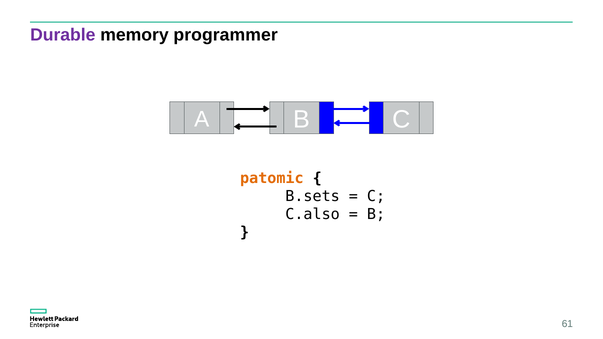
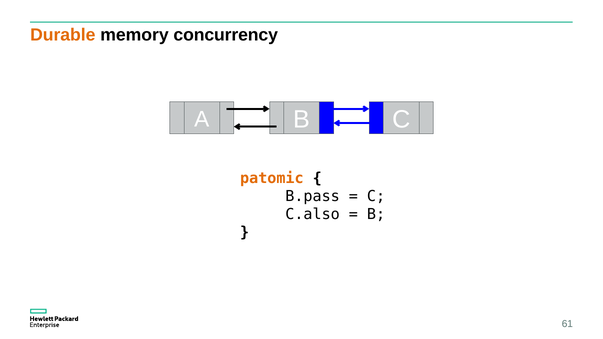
Durable colour: purple -> orange
programmer: programmer -> concurrency
B.sets: B.sets -> B.pass
